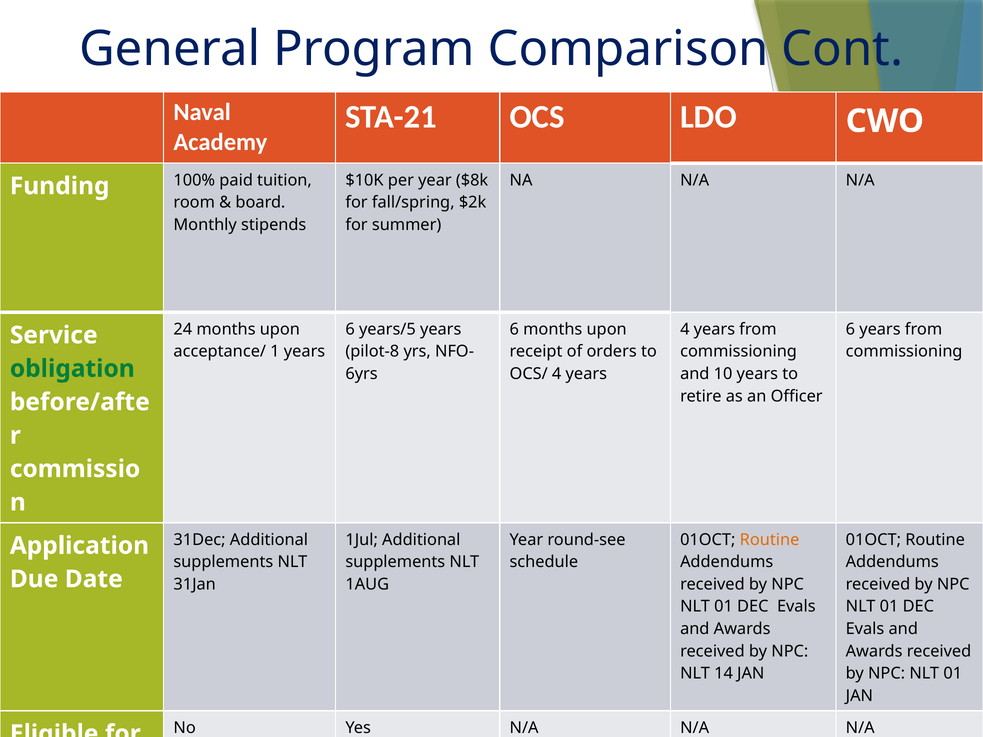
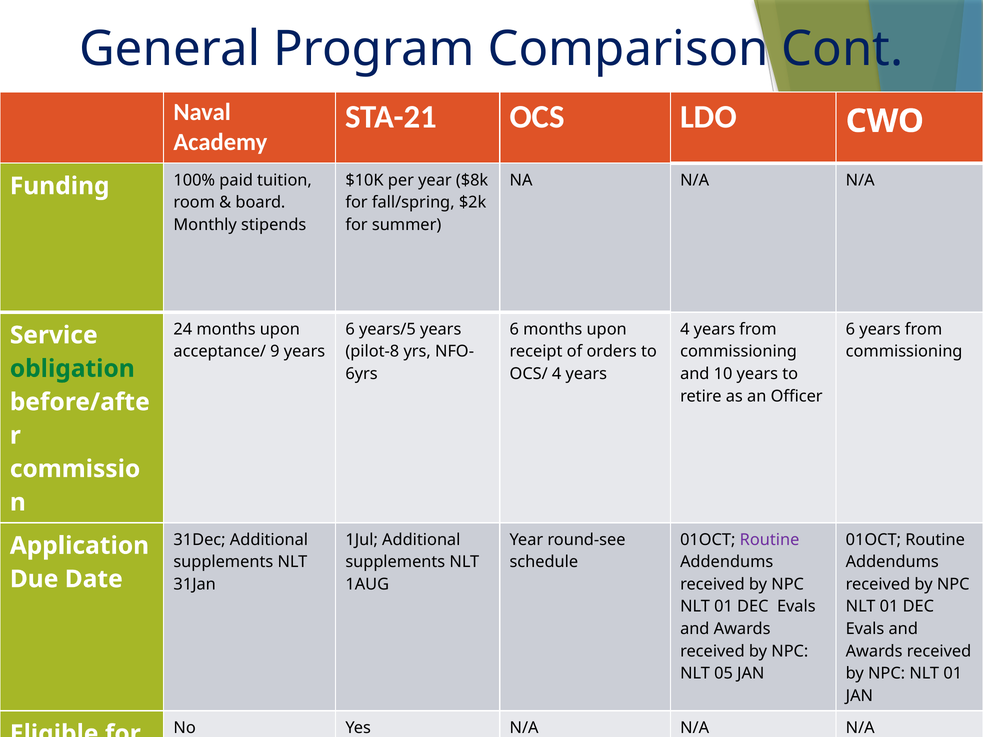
1: 1 -> 9
Routine at (770, 540) colour: orange -> purple
14: 14 -> 05
